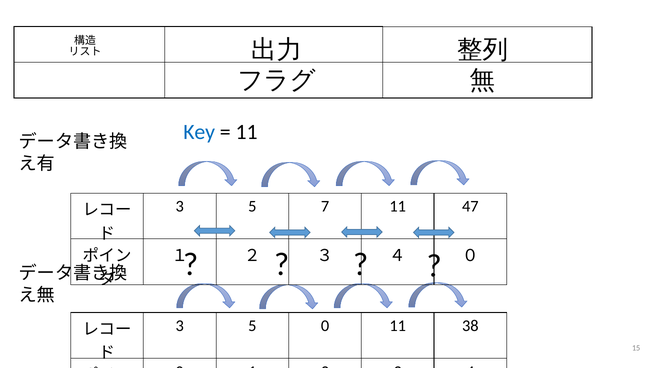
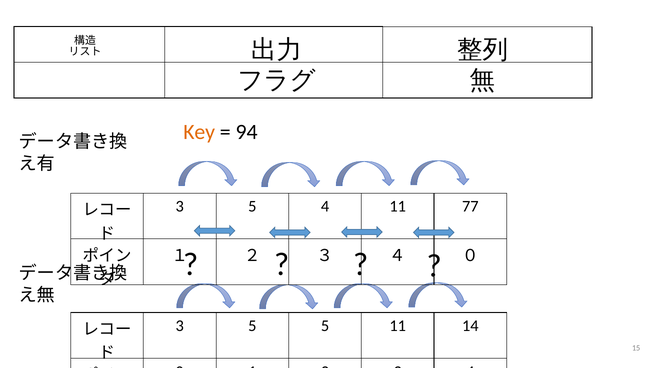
Key colour: blue -> orange
11 at (247, 132): 11 -> 94
5 7: 7 -> 4
47: 47 -> 77
5 0: 0 -> 5
38: 38 -> 14
